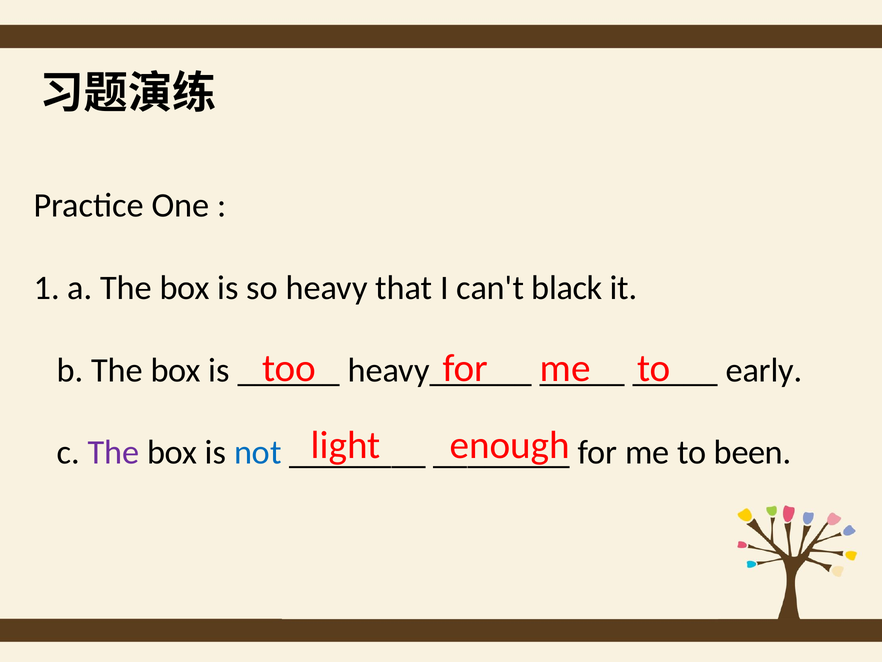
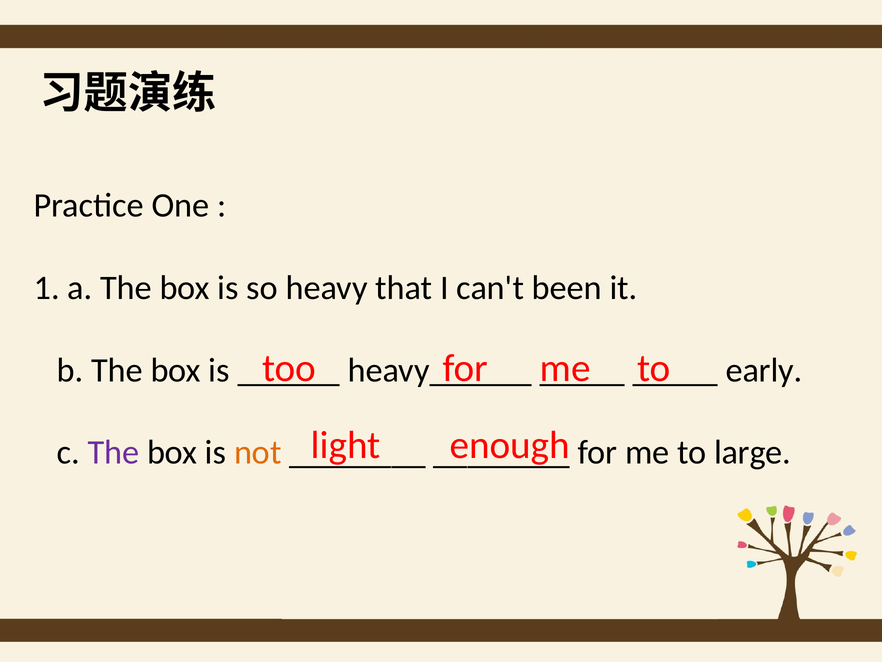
black: black -> been
not colour: blue -> orange
been: been -> large
